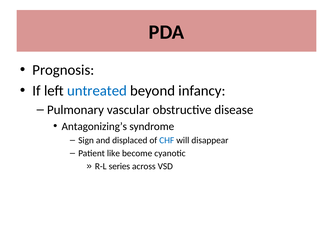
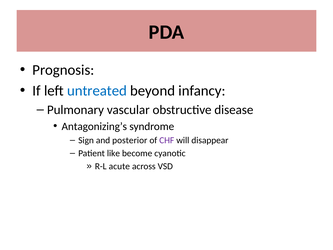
displaced: displaced -> posterior
CHF colour: blue -> purple
series: series -> acute
